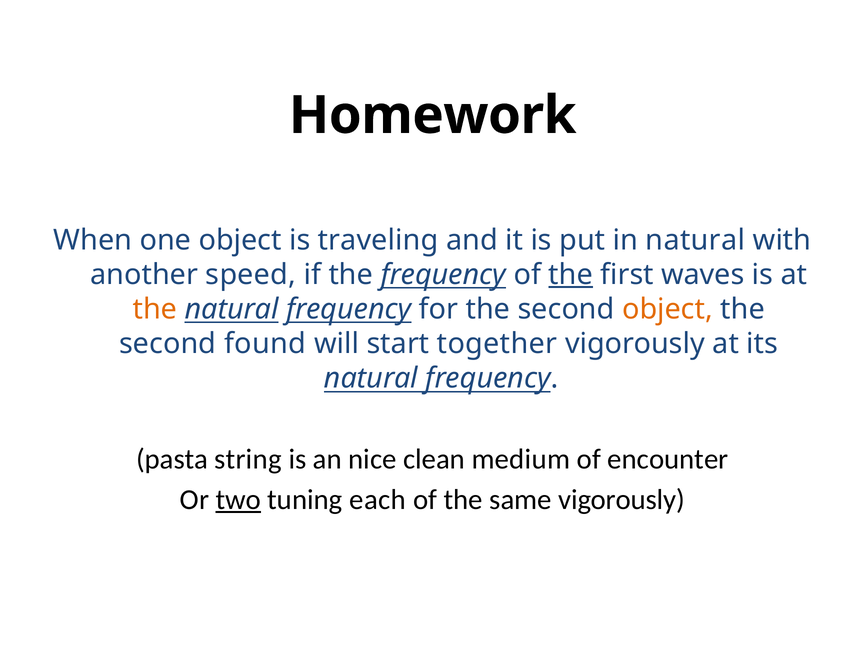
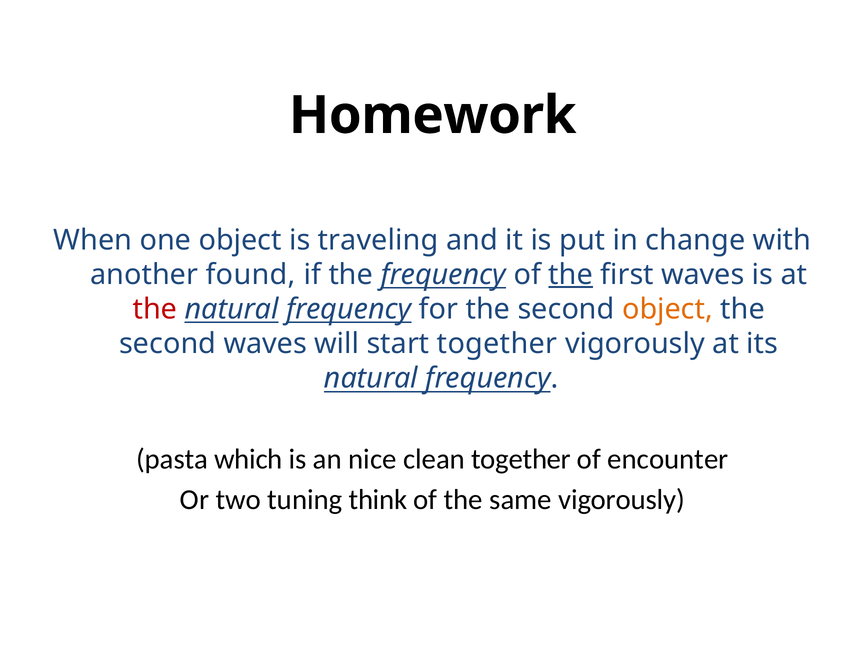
in natural: natural -> change
speed: speed -> found
the at (155, 309) colour: orange -> red
second found: found -> waves
string: string -> which
clean medium: medium -> together
two underline: present -> none
each: each -> think
